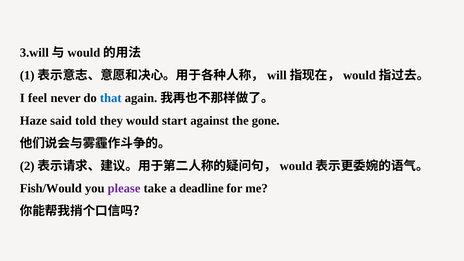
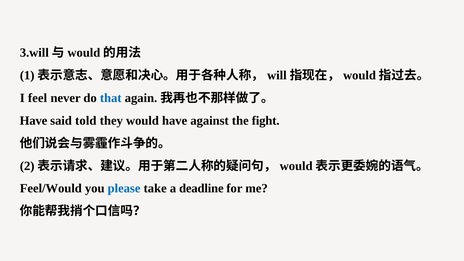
Haze at (33, 121): Haze -> Have
would start: start -> have
gone: gone -> fight
Fish/Would: Fish/Would -> Feel/Would
please colour: purple -> blue
